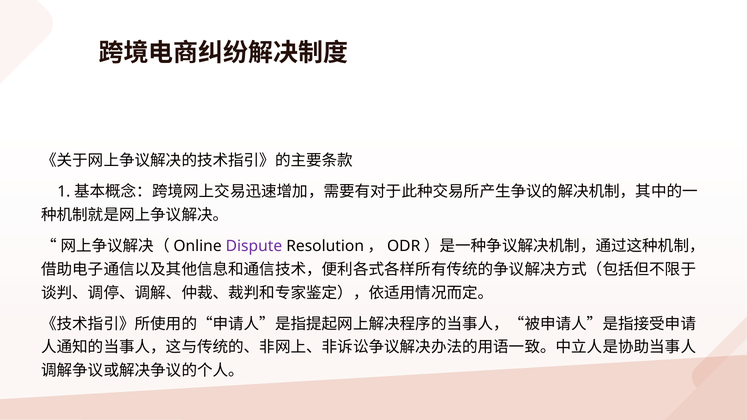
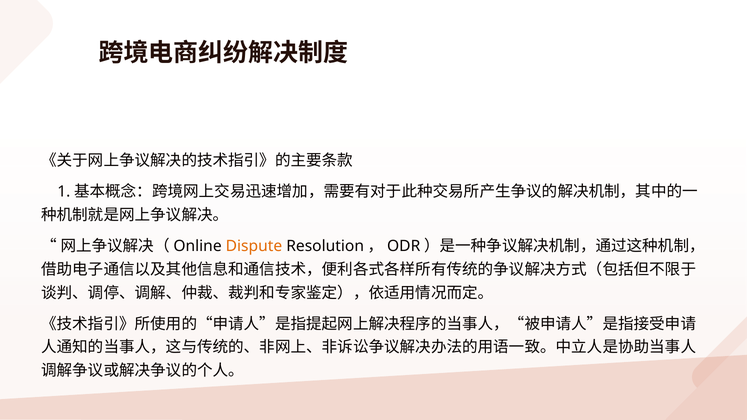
Dispute colour: purple -> orange
